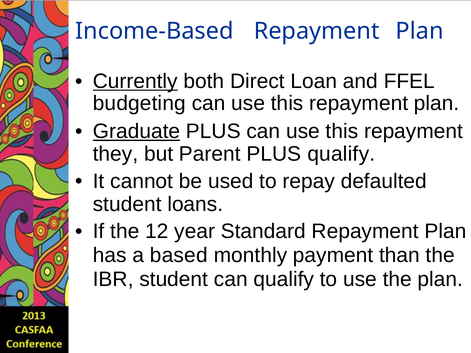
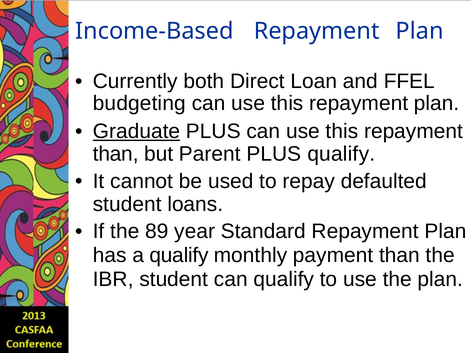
Currently underline: present -> none
they at (116, 154): they -> than
12: 12 -> 89
a based: based -> qualify
